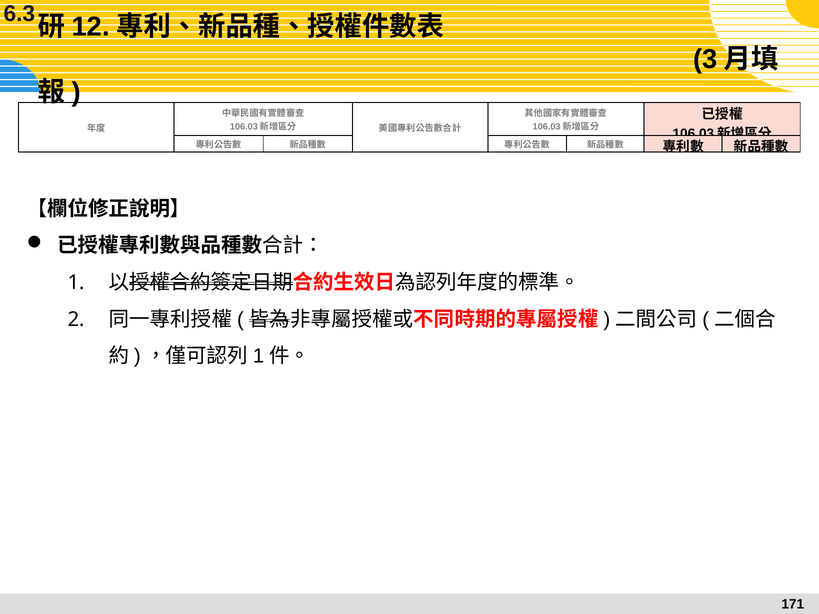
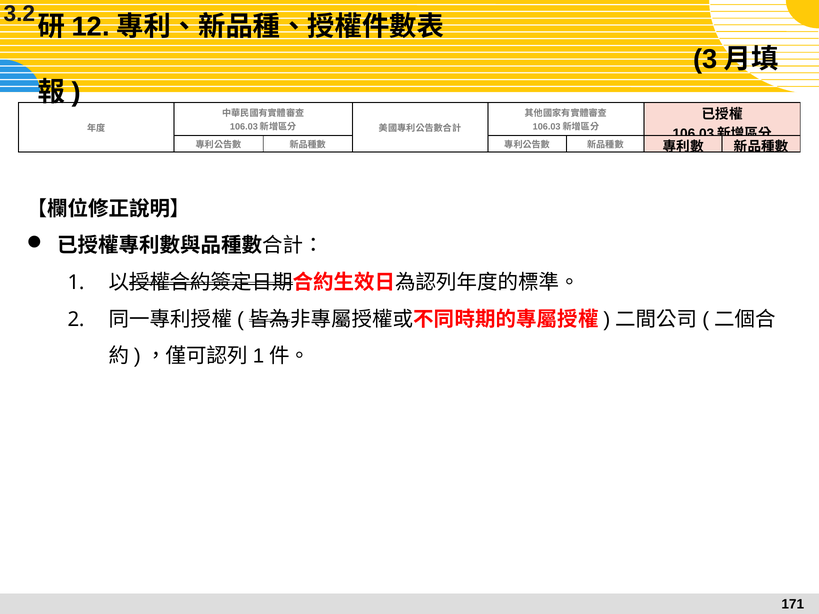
6.3: 6.3 -> 3.2
